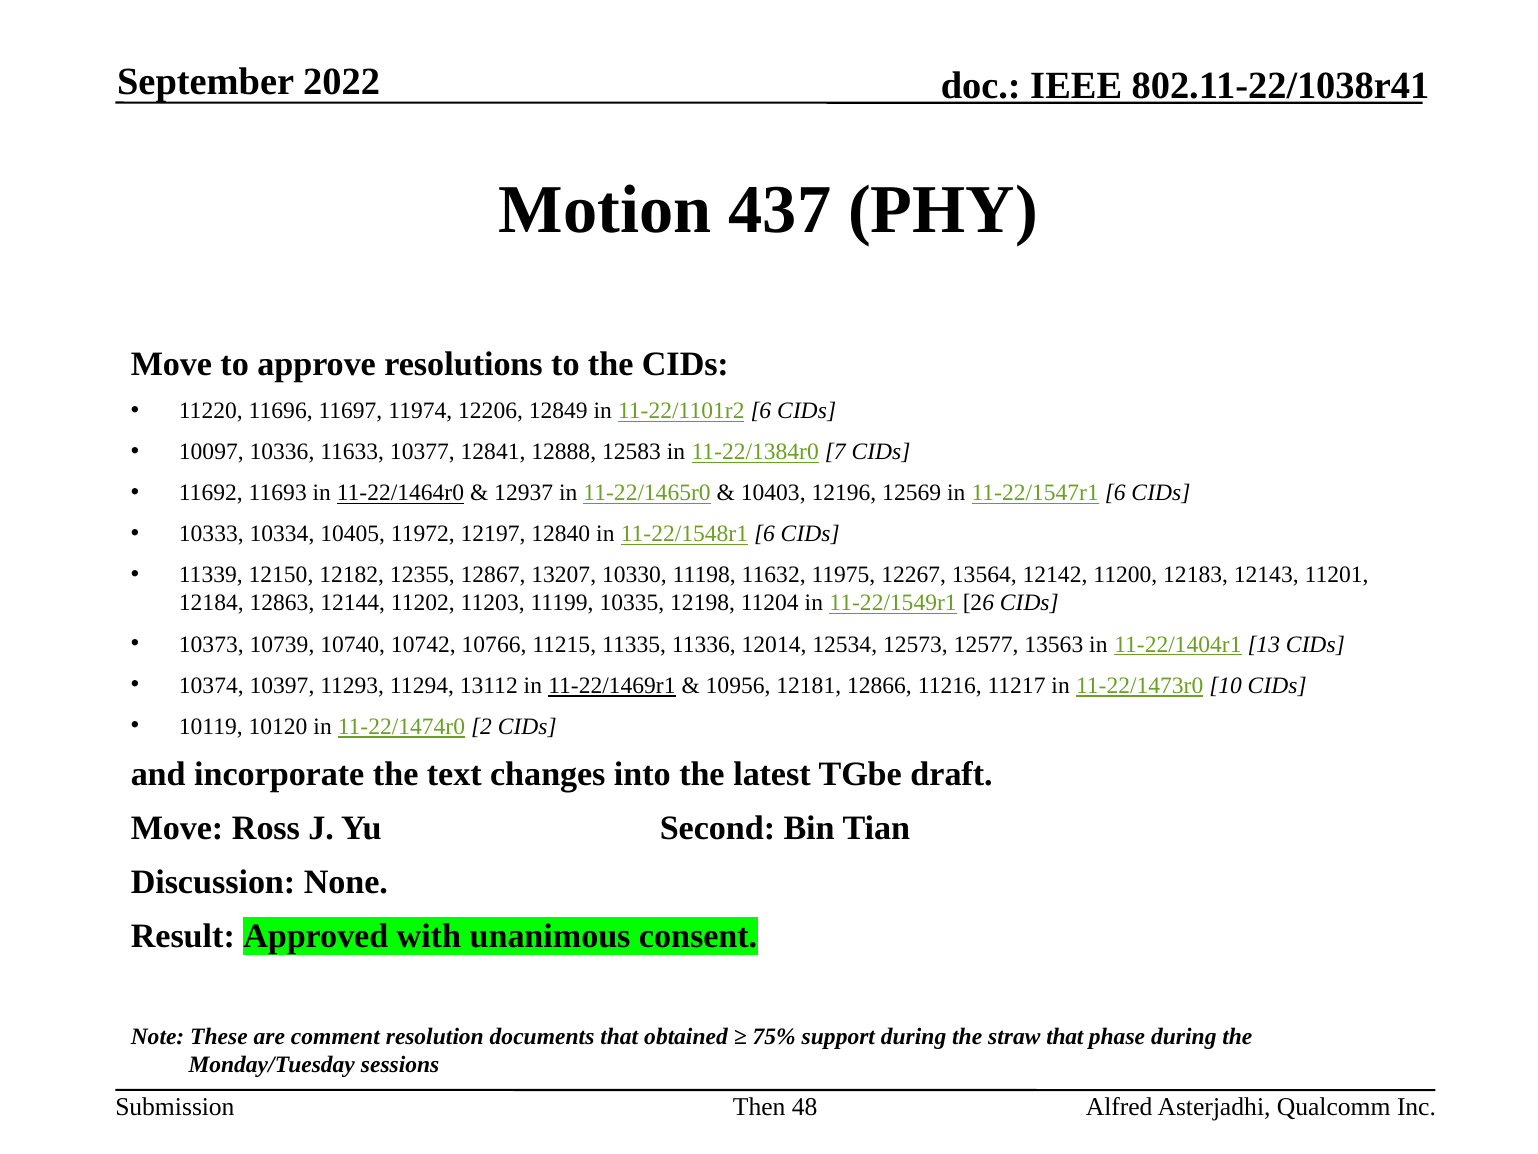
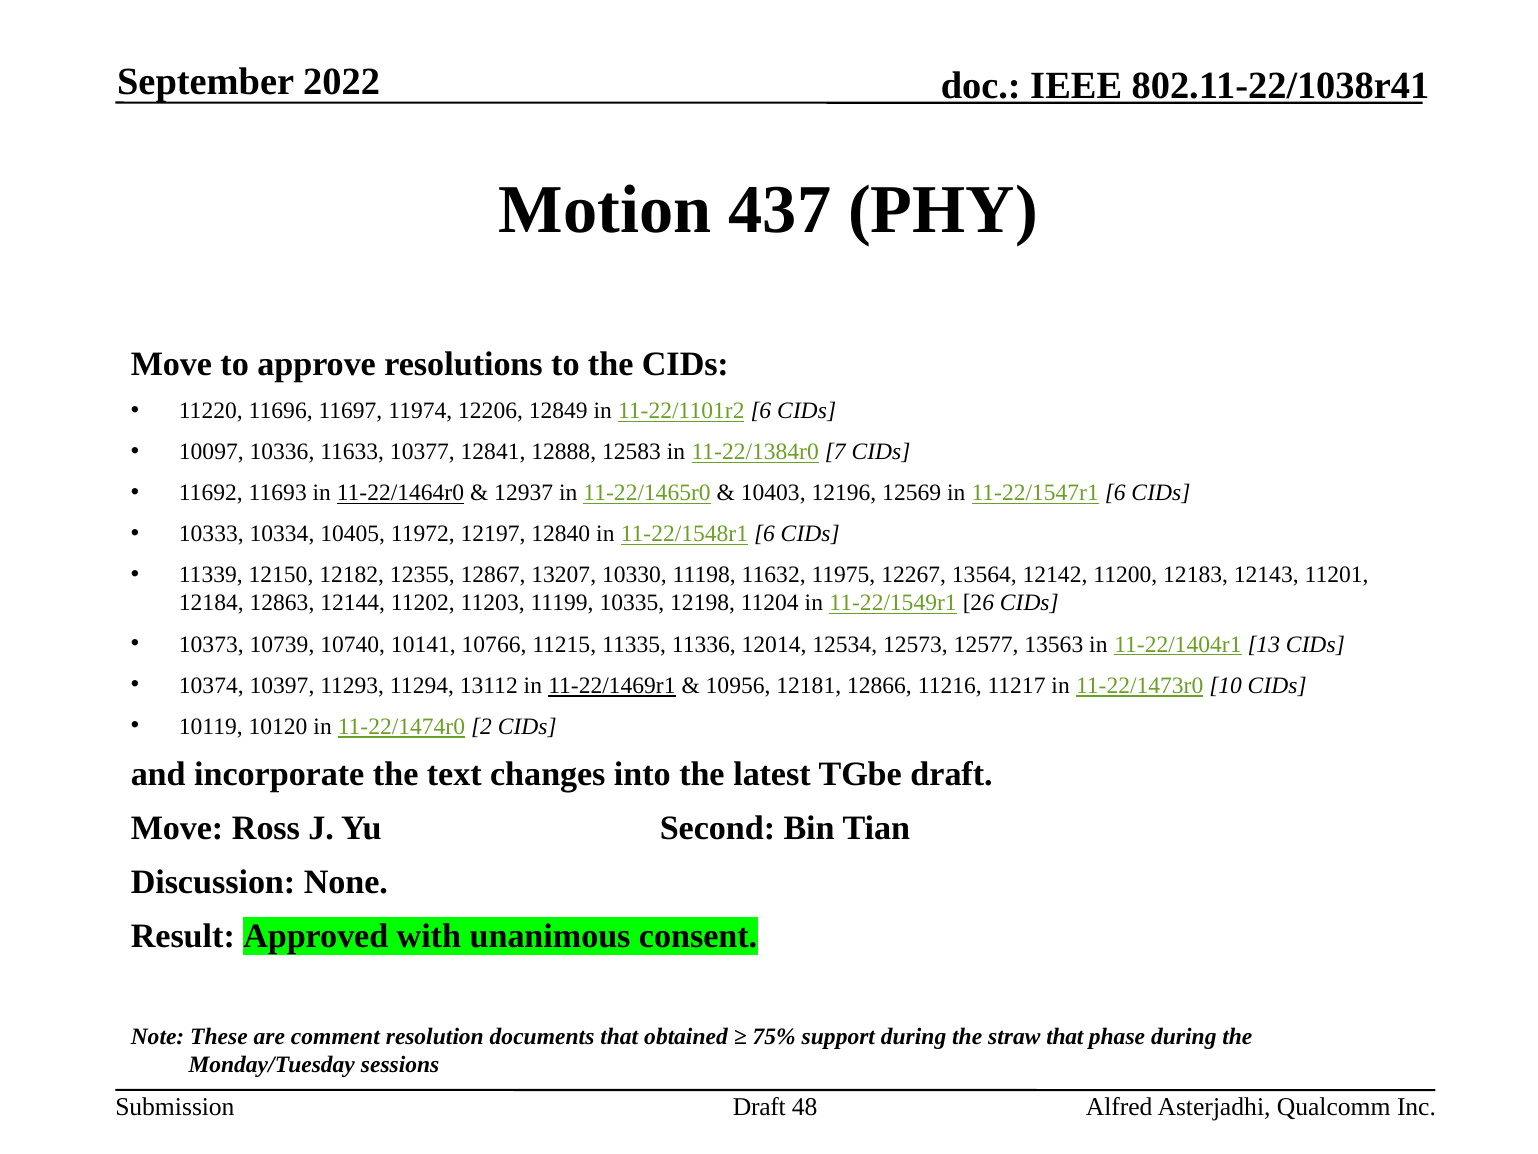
10742: 10742 -> 10141
Then at (759, 1106): Then -> Draft
